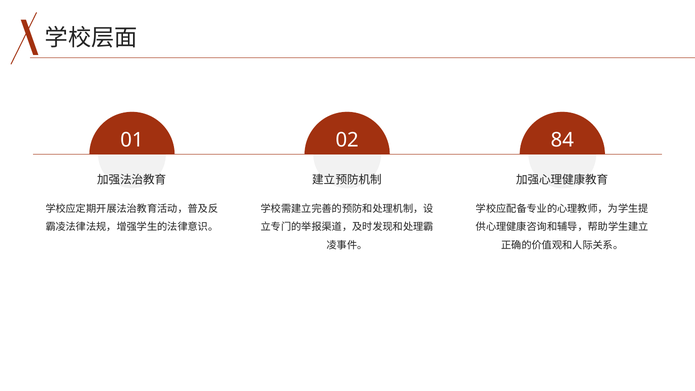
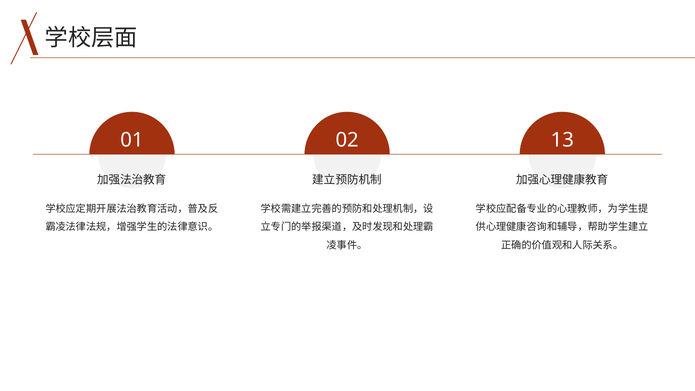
84: 84 -> 13
